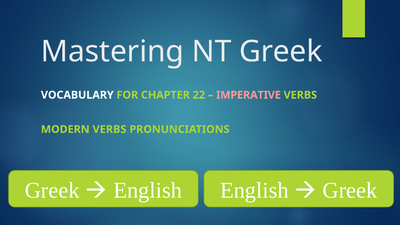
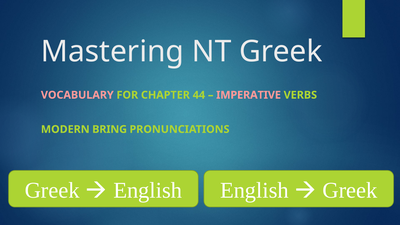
VOCABULARY colour: white -> pink
22: 22 -> 44
MODERN VERBS: VERBS -> BRING
